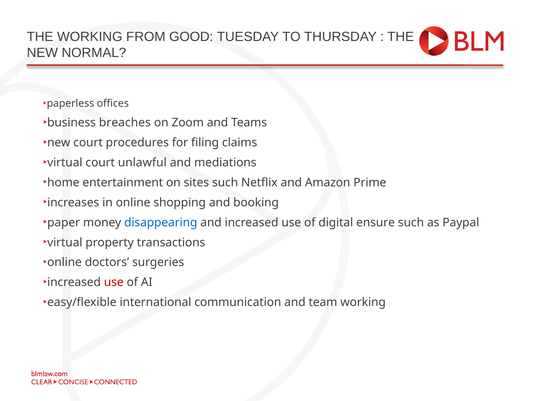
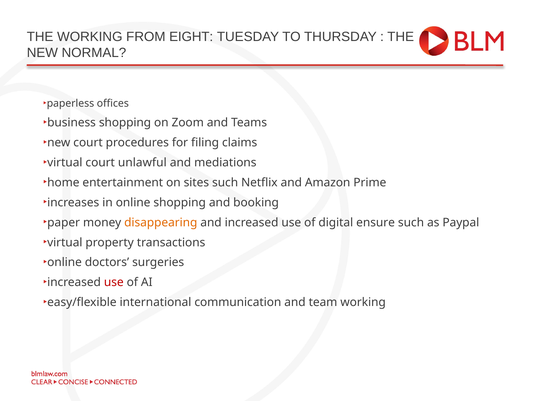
GOOD: GOOD -> EIGHT
breaches at (125, 123): breaches -> shopping
disappearing colour: blue -> orange
